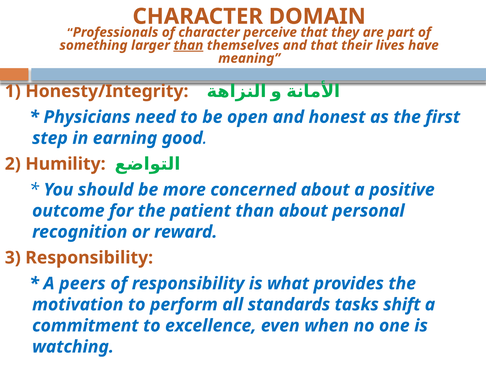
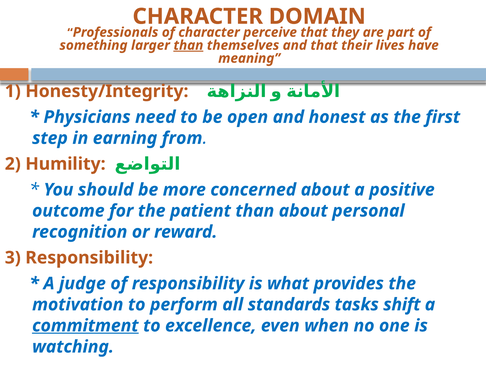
good: good -> from
peers: peers -> judge
commitment underline: none -> present
